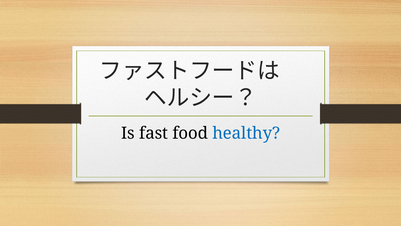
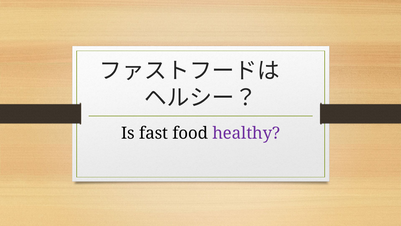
healthy colour: blue -> purple
